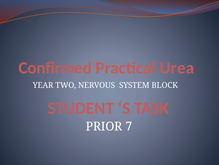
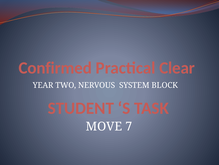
Urea: Urea -> Clear
PRIOR: PRIOR -> MOVE
